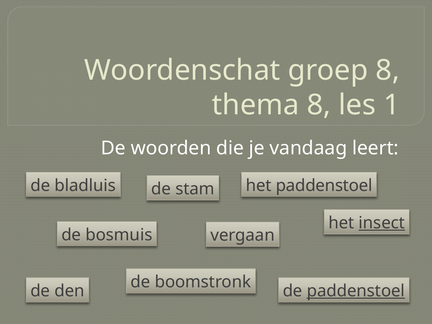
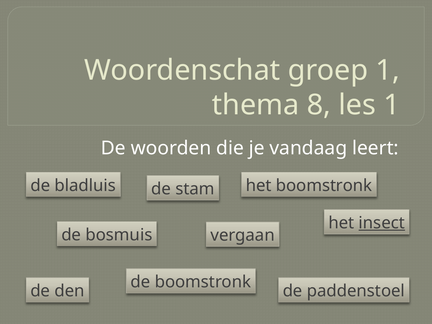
groep 8: 8 -> 1
het paddenstoel: paddenstoel -> boomstronk
paddenstoel at (356, 291) underline: present -> none
